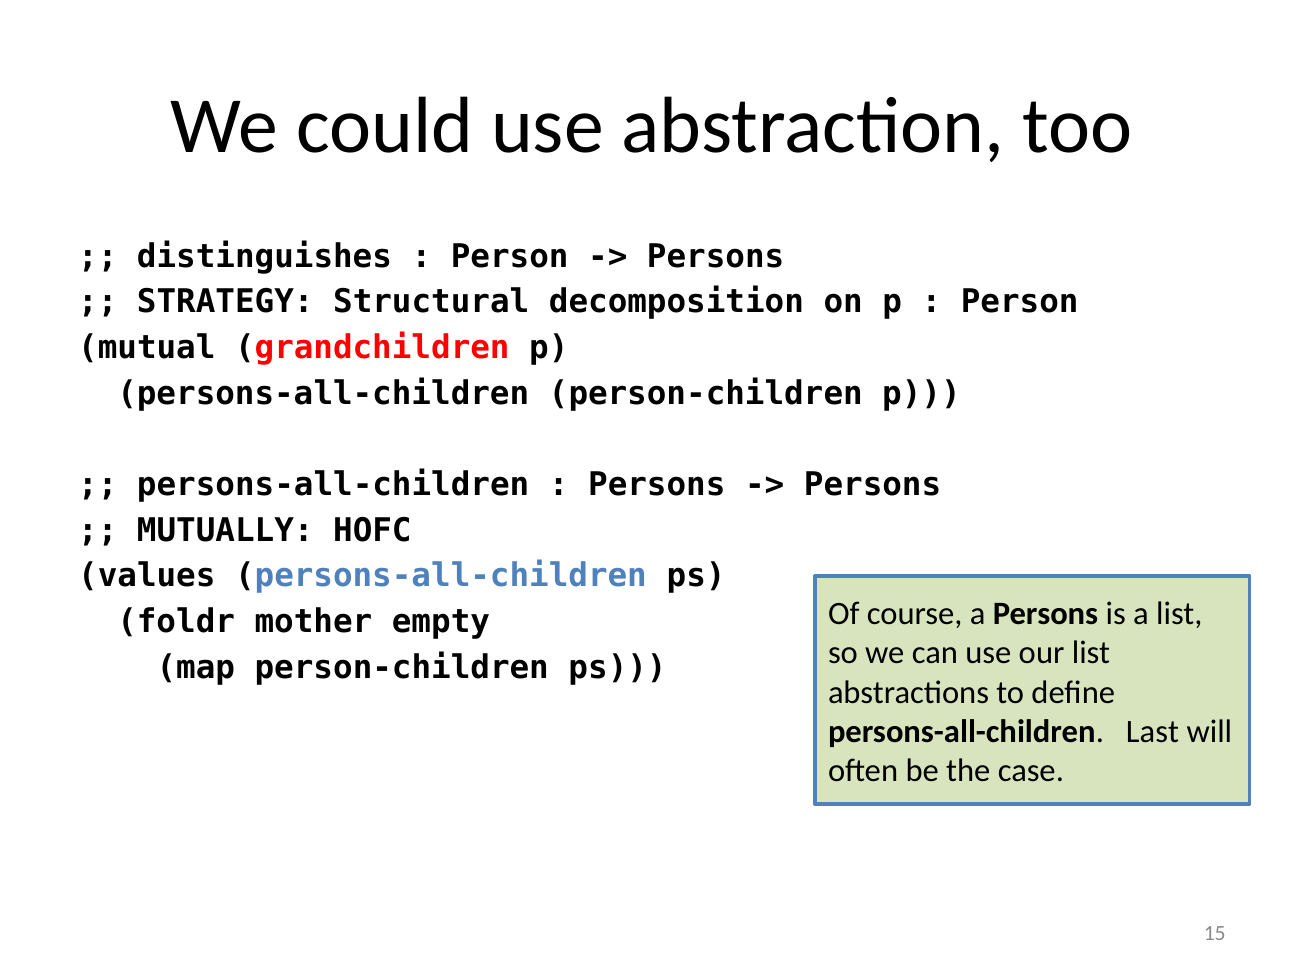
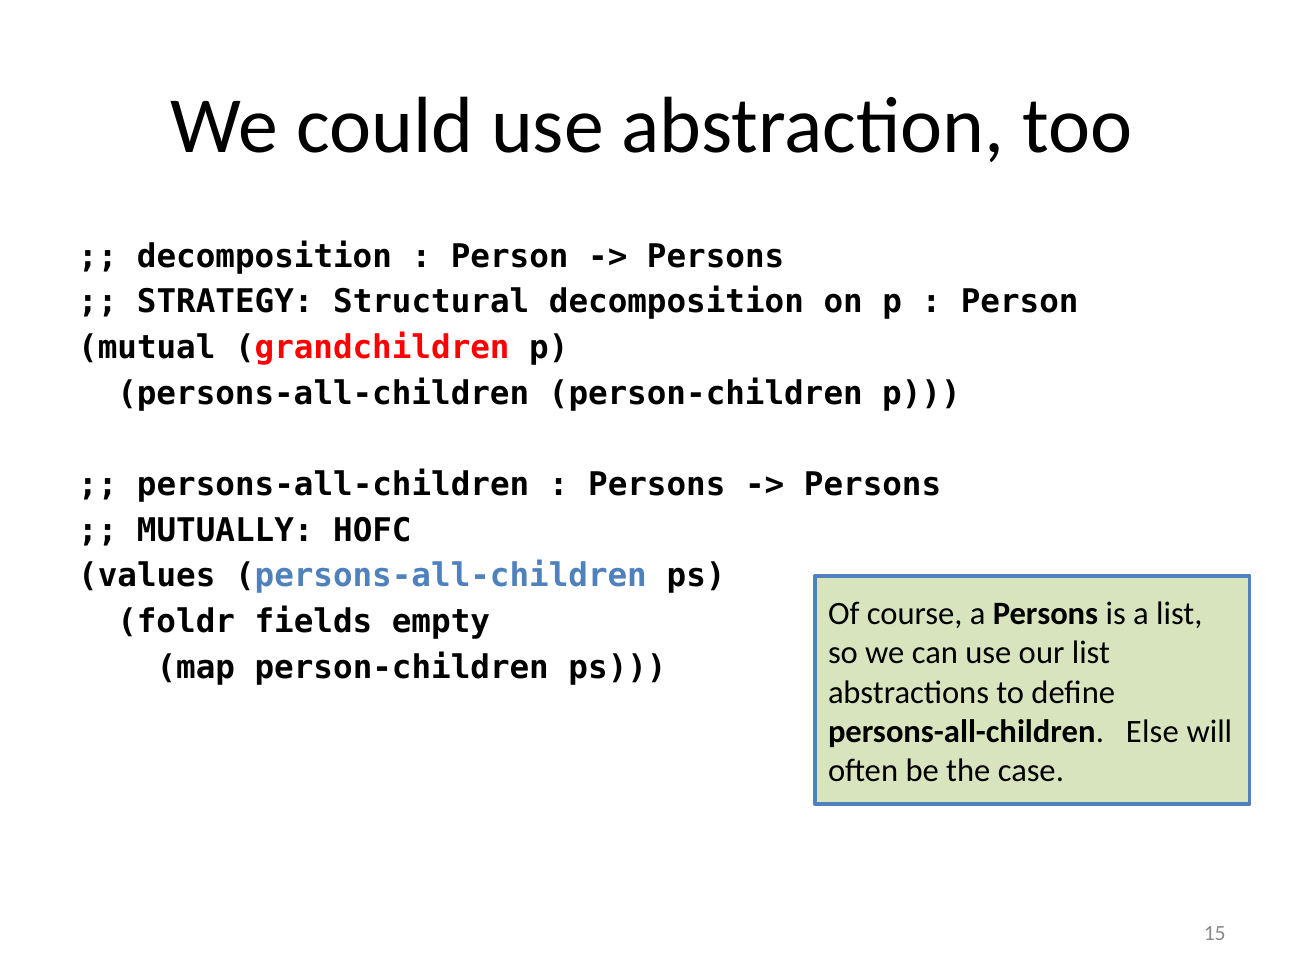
distinguishes at (264, 257): distinguishes -> decomposition
mother: mother -> fields
Last: Last -> Else
